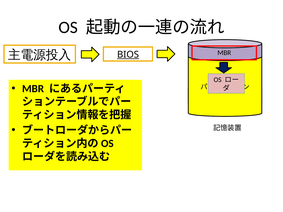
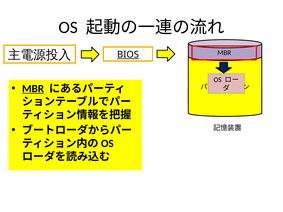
MBR at (33, 89) underline: none -> present
